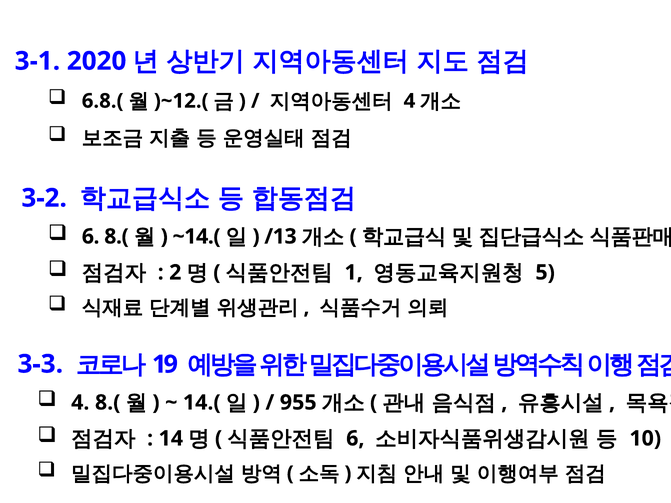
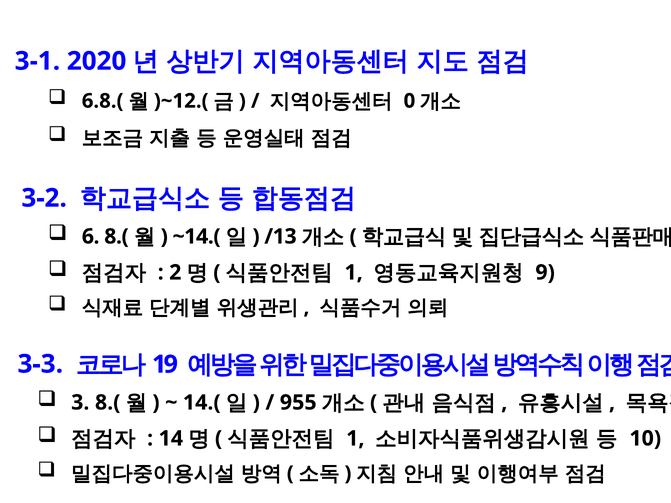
4 at (409, 101): 4 -> 0
5: 5 -> 9
4 at (80, 403): 4 -> 3
6 at (355, 439): 6 -> 1
